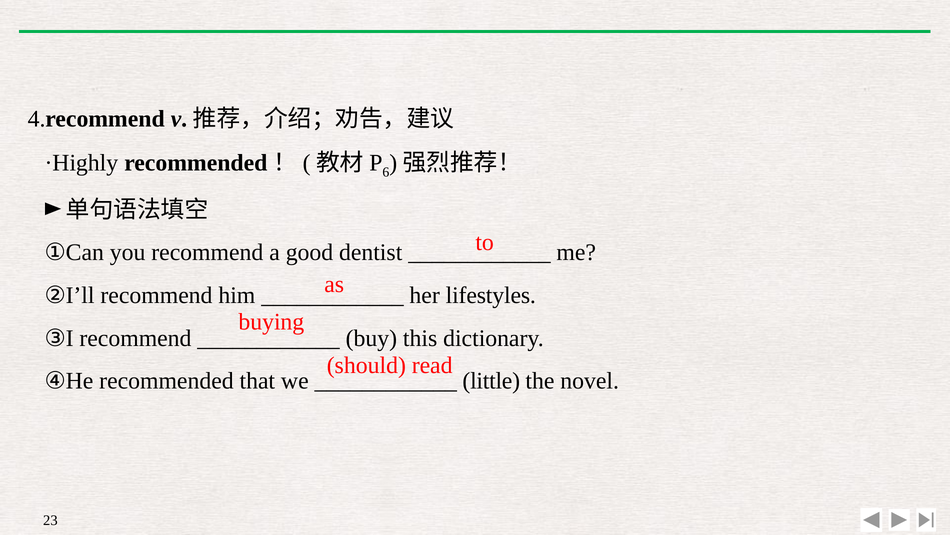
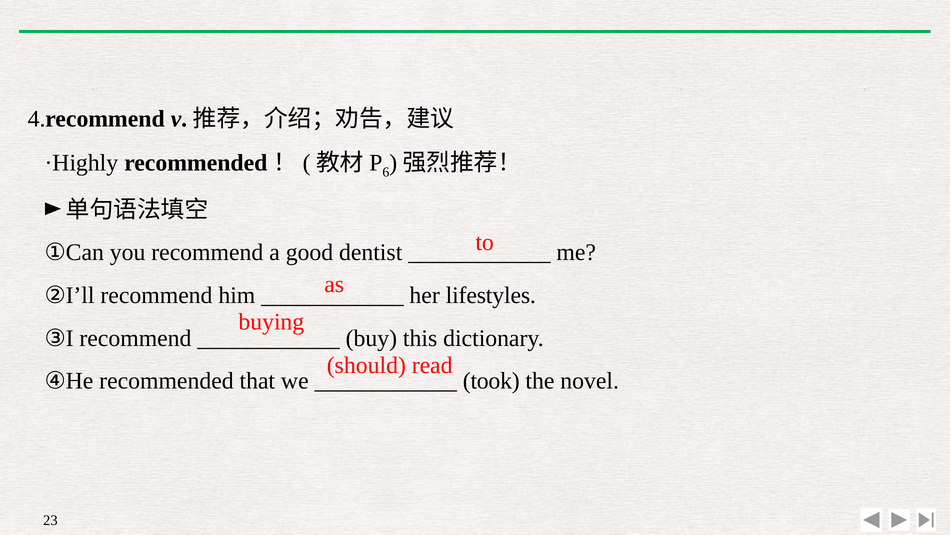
little: little -> took
